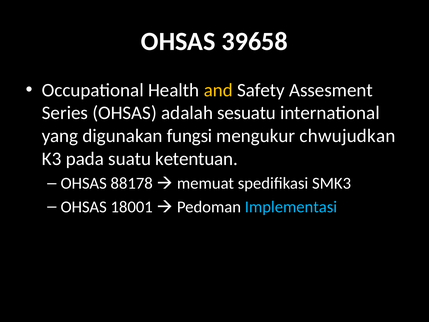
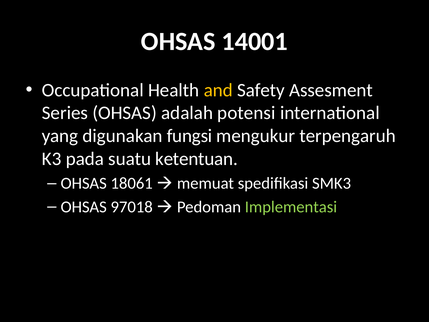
39658: 39658 -> 14001
sesuatu: sesuatu -> potensi
chwujudkan: chwujudkan -> terpengaruh
88178: 88178 -> 18061
18001: 18001 -> 97018
Implementasi colour: light blue -> light green
